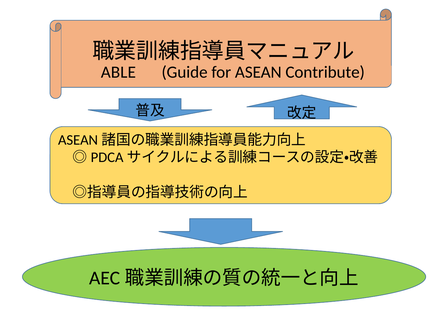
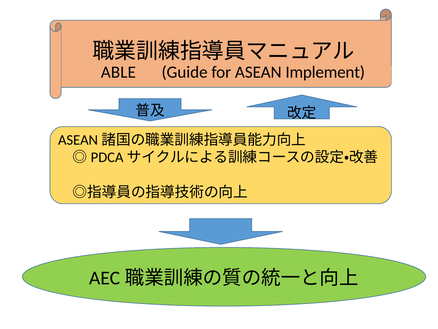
Contribute: Contribute -> Implement
